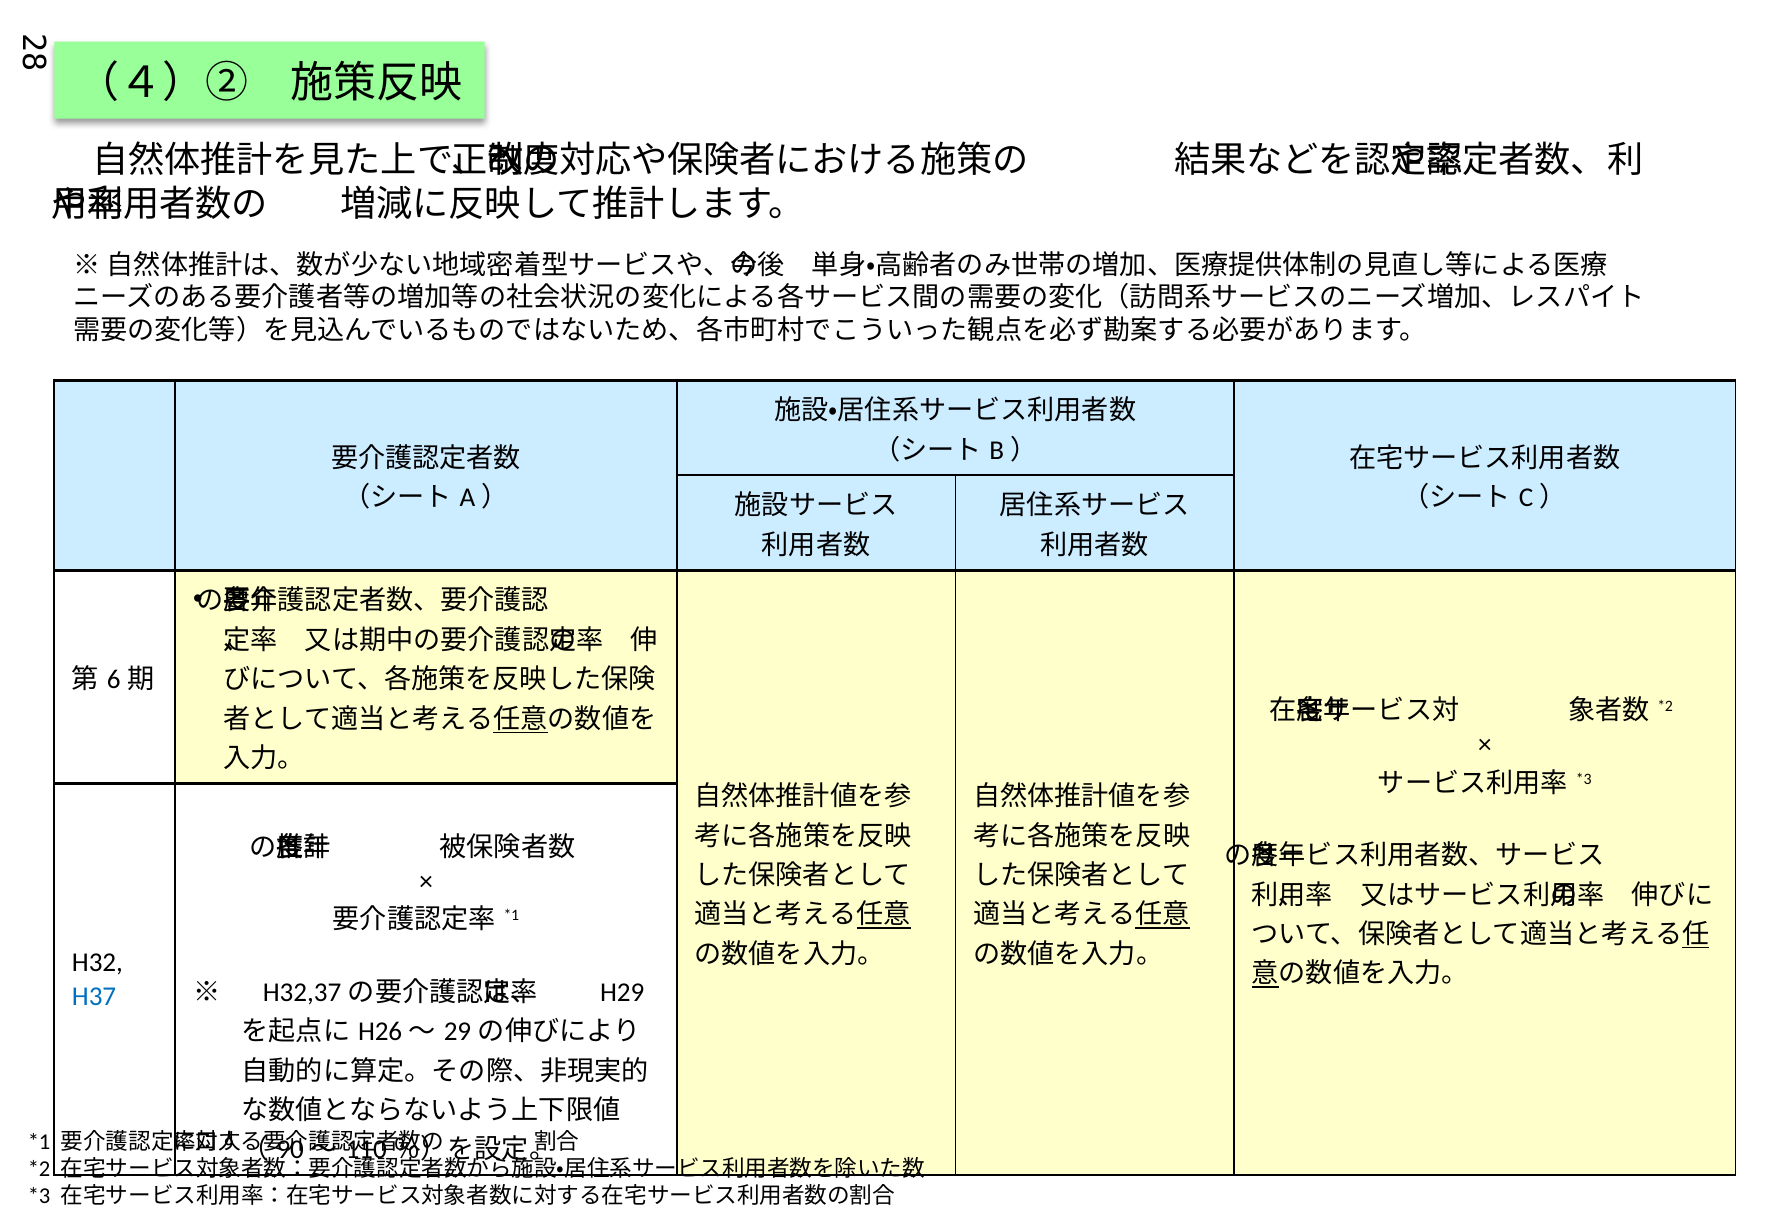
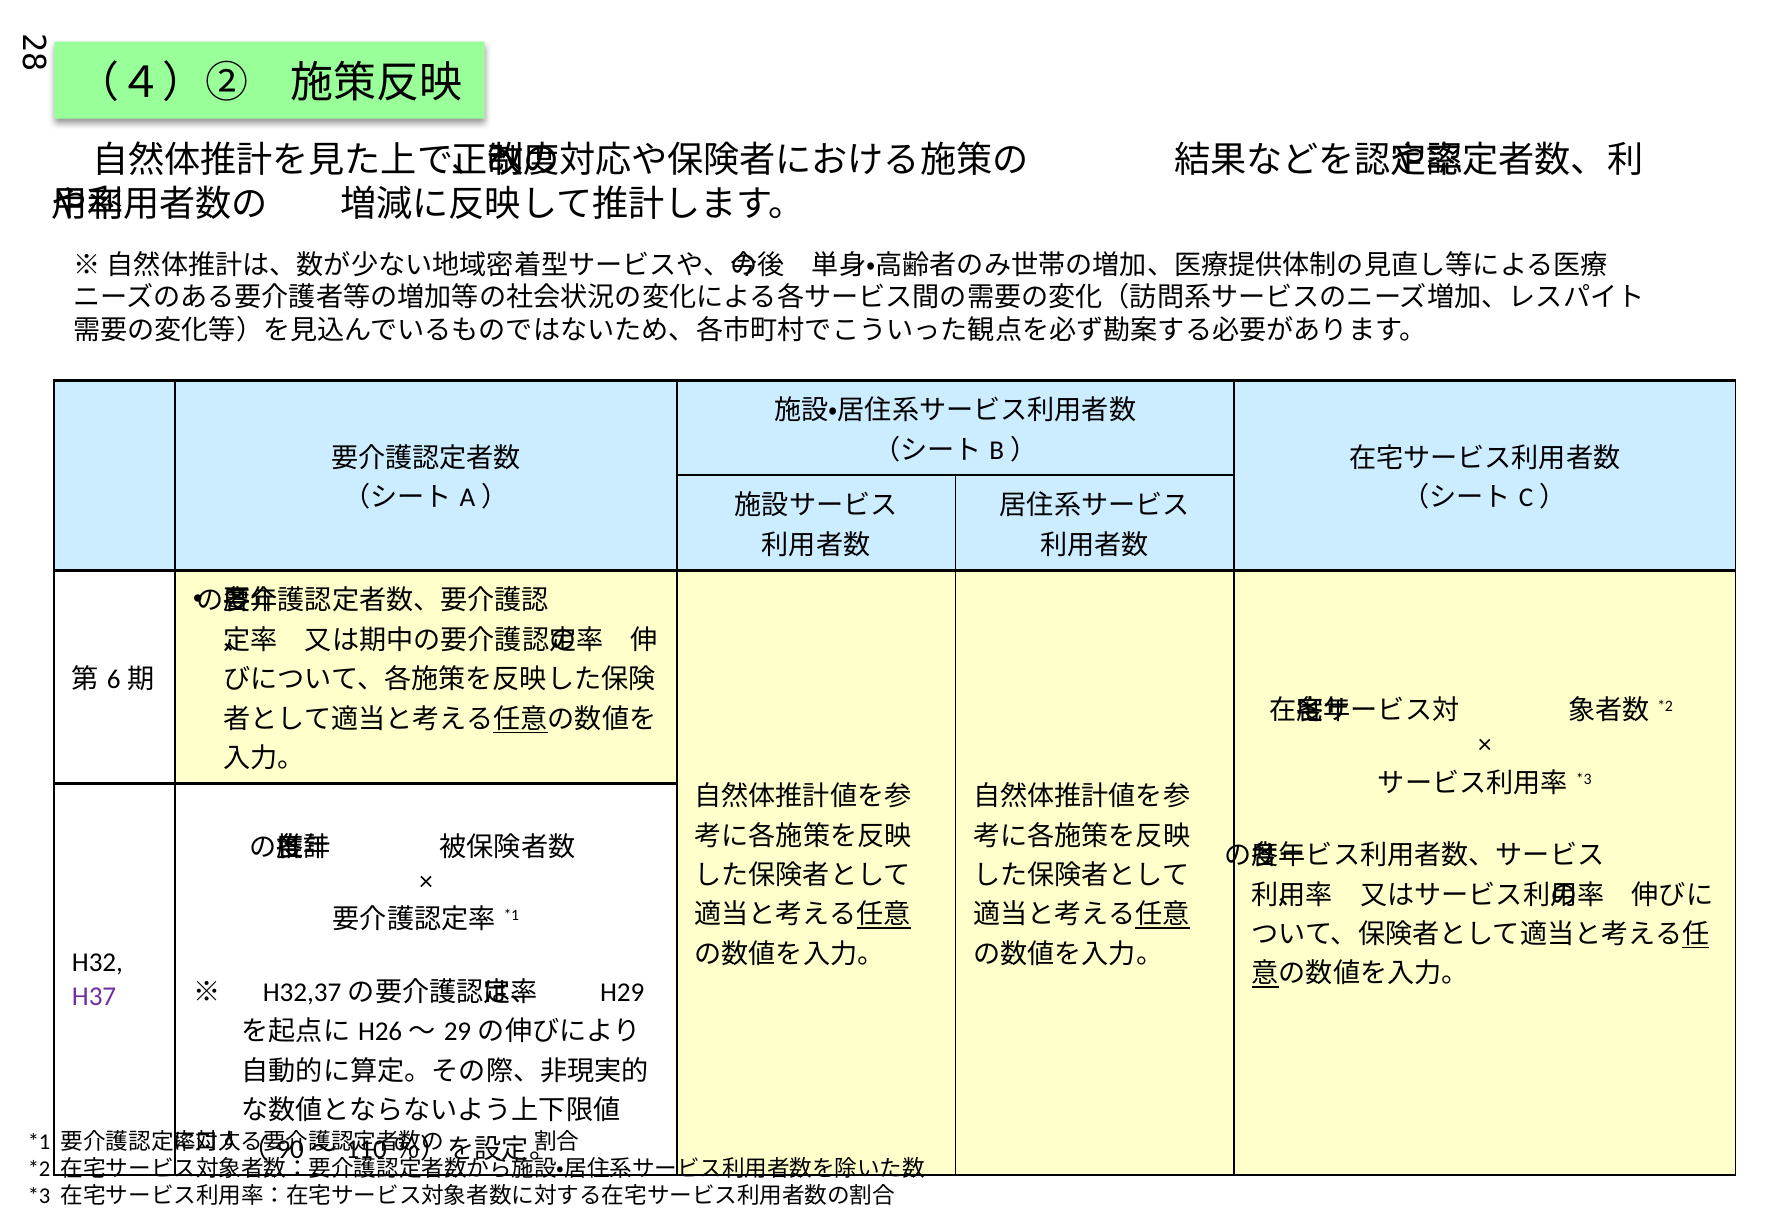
H37 colour: blue -> purple
